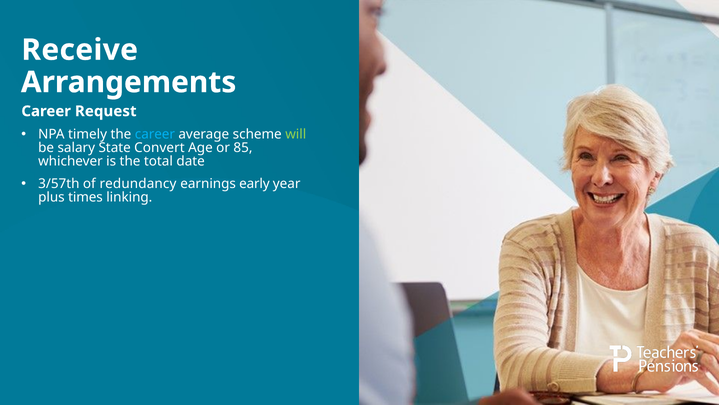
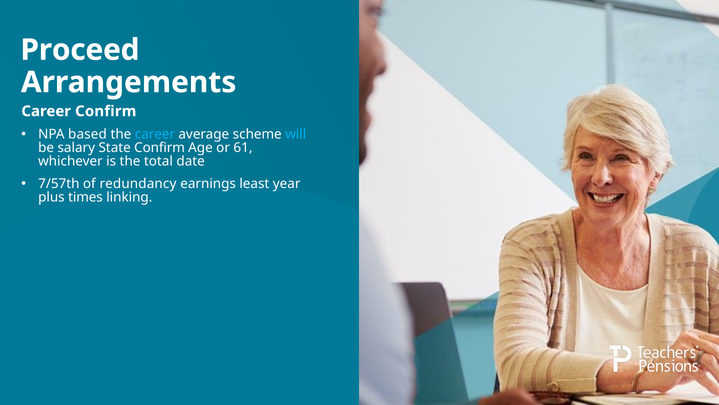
Receive: Receive -> Proceed
Career Request: Request -> Confirm
timely: timely -> based
will colour: light green -> light blue
State Convert: Convert -> Confirm
85: 85 -> 61
3/57th: 3/57th -> 7/57th
early: early -> least
